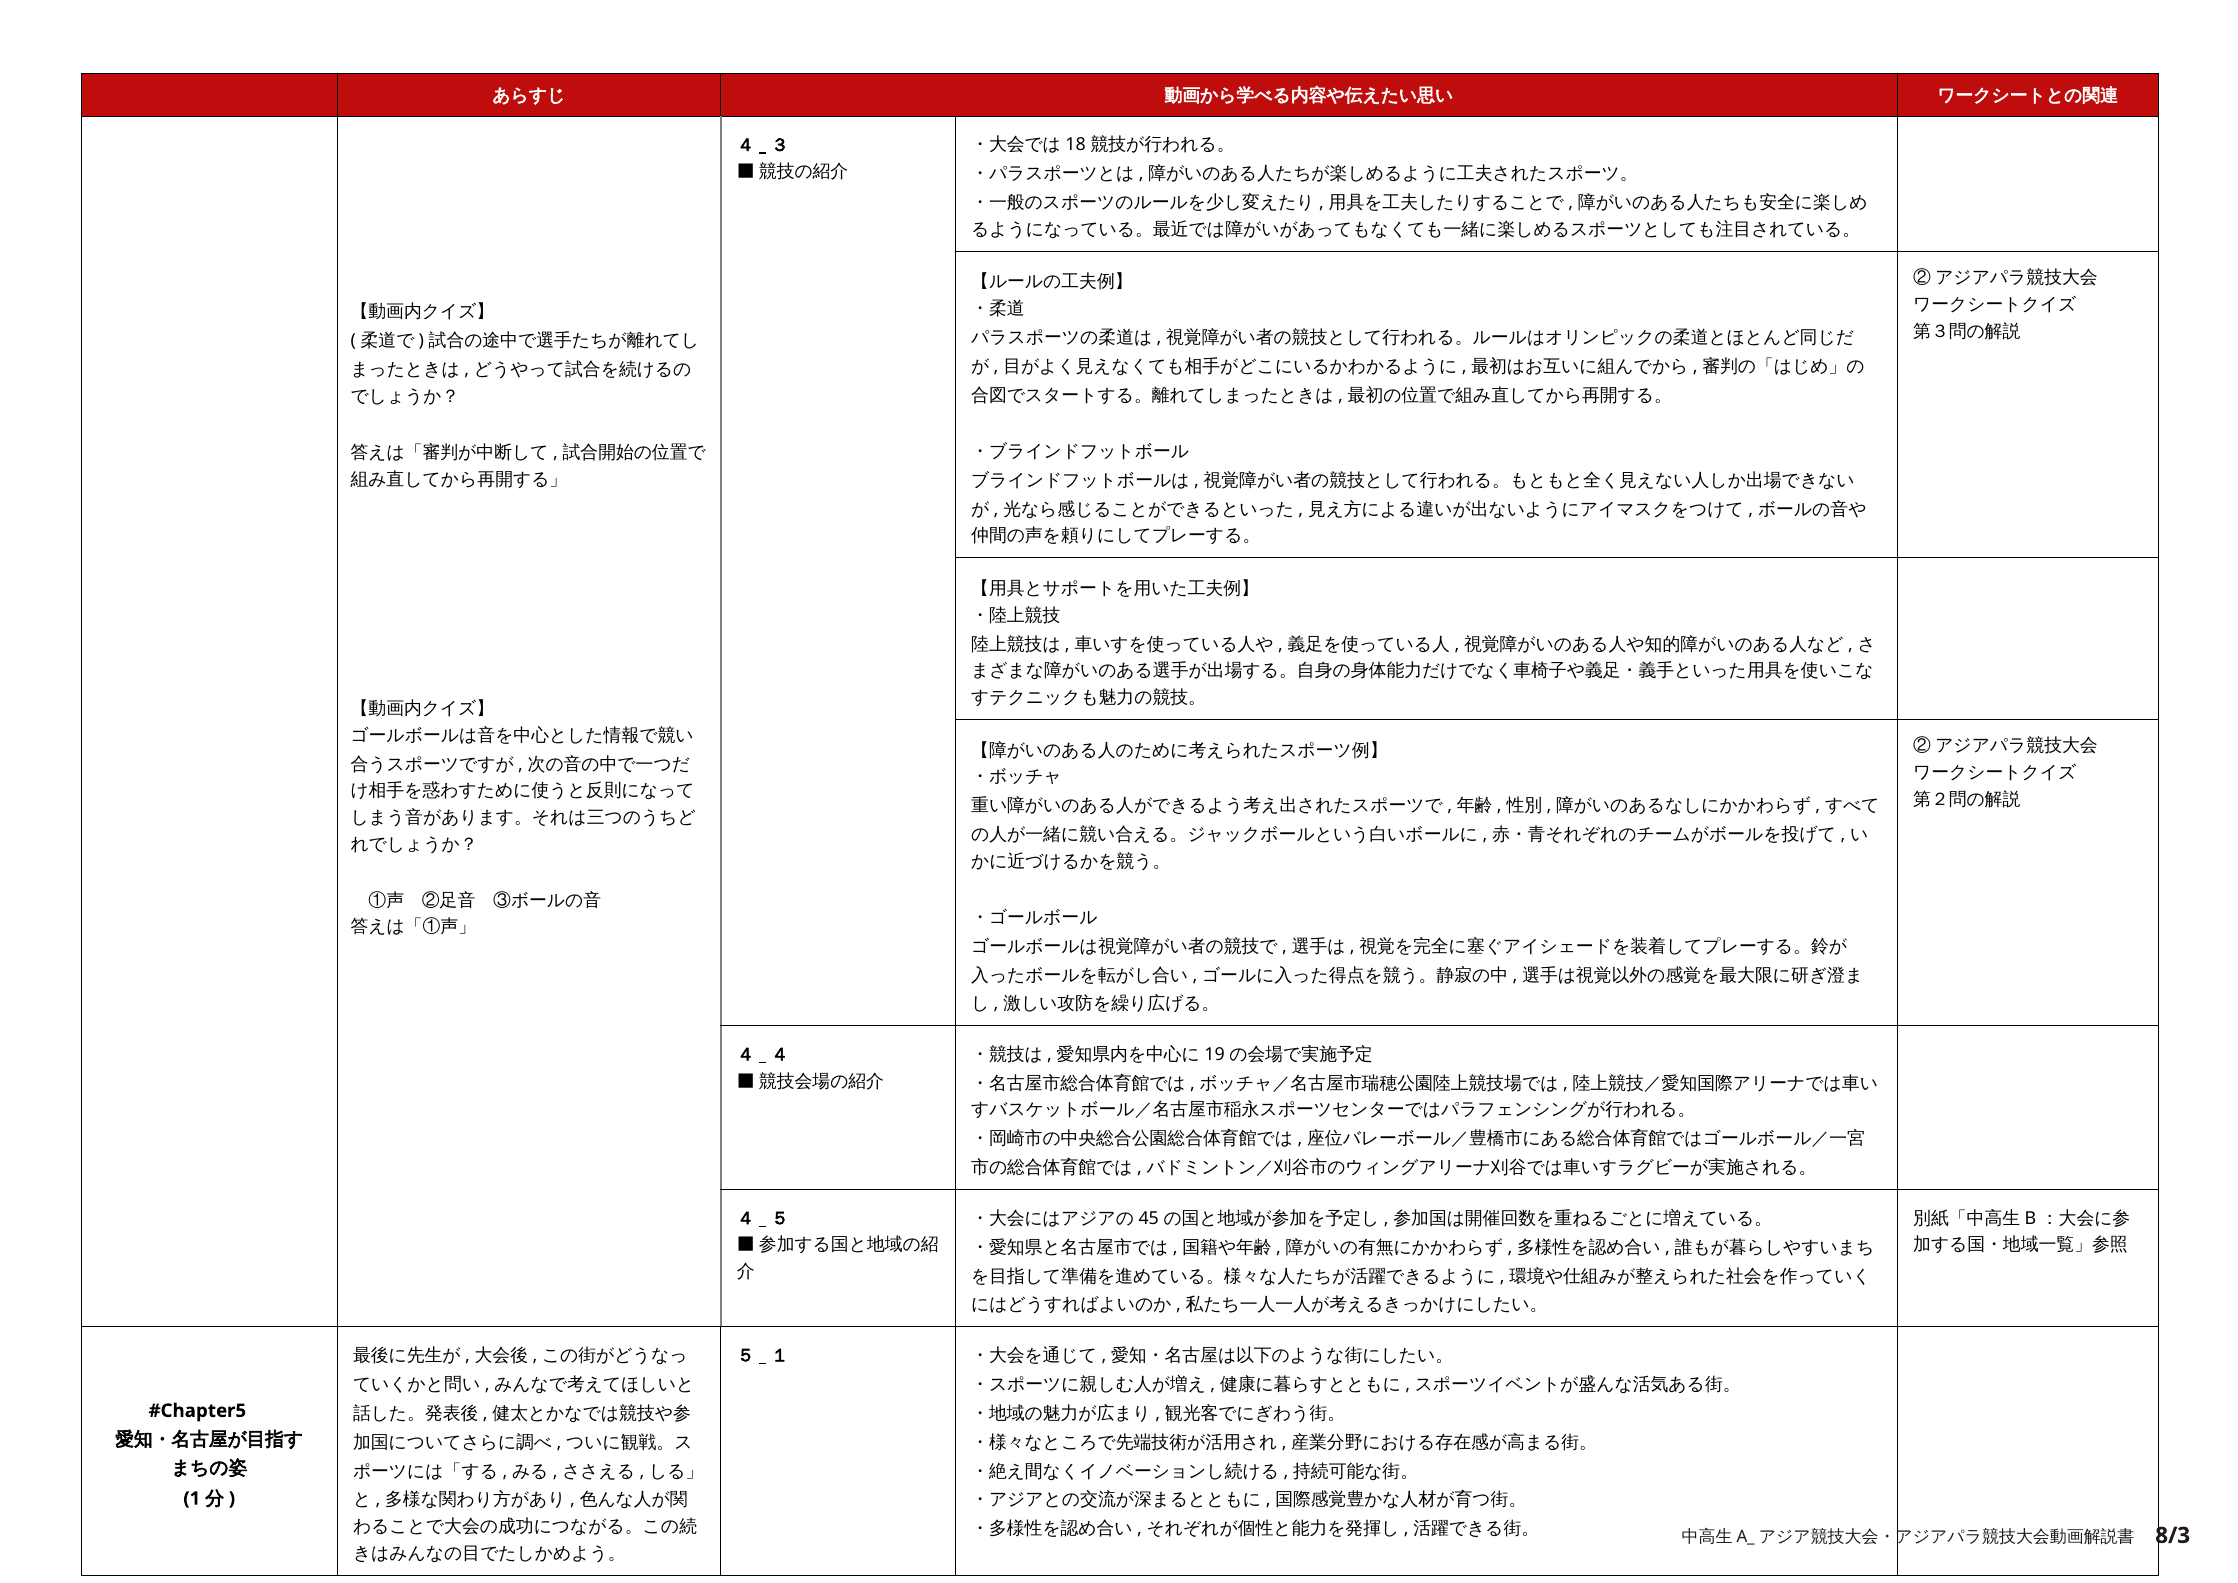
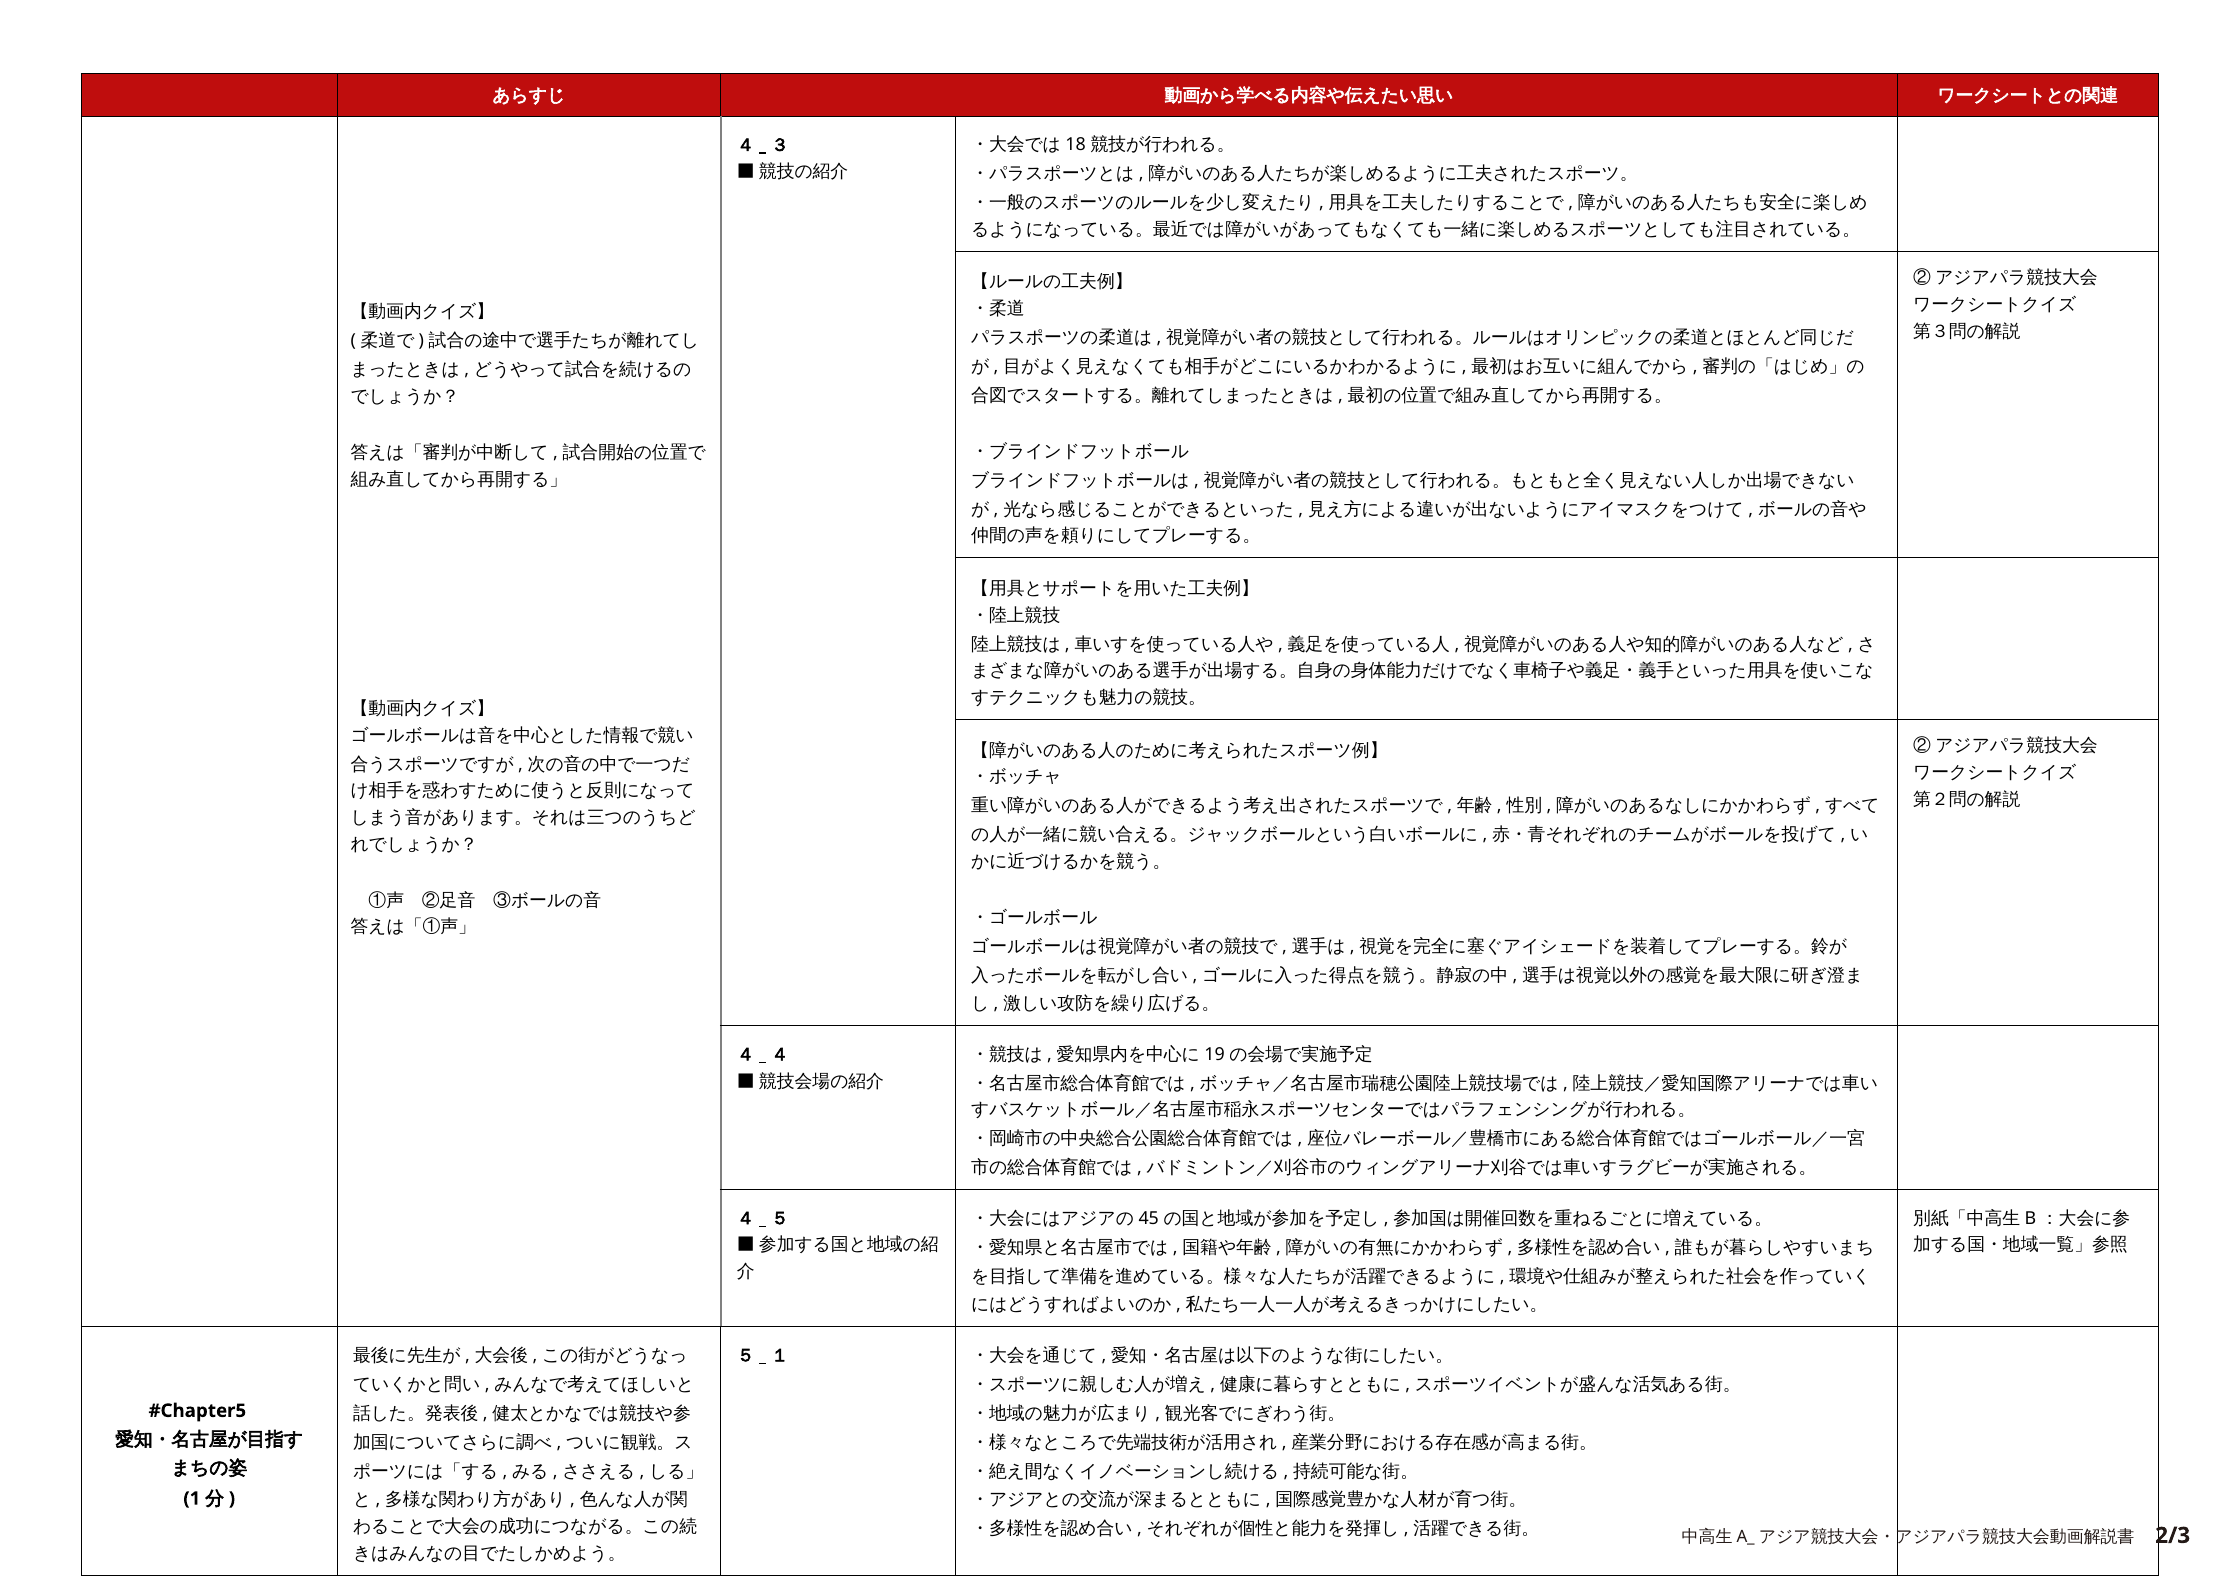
8/3: 8/3 -> 2/3
